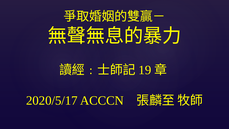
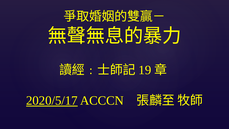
2020/5/17 underline: none -> present
